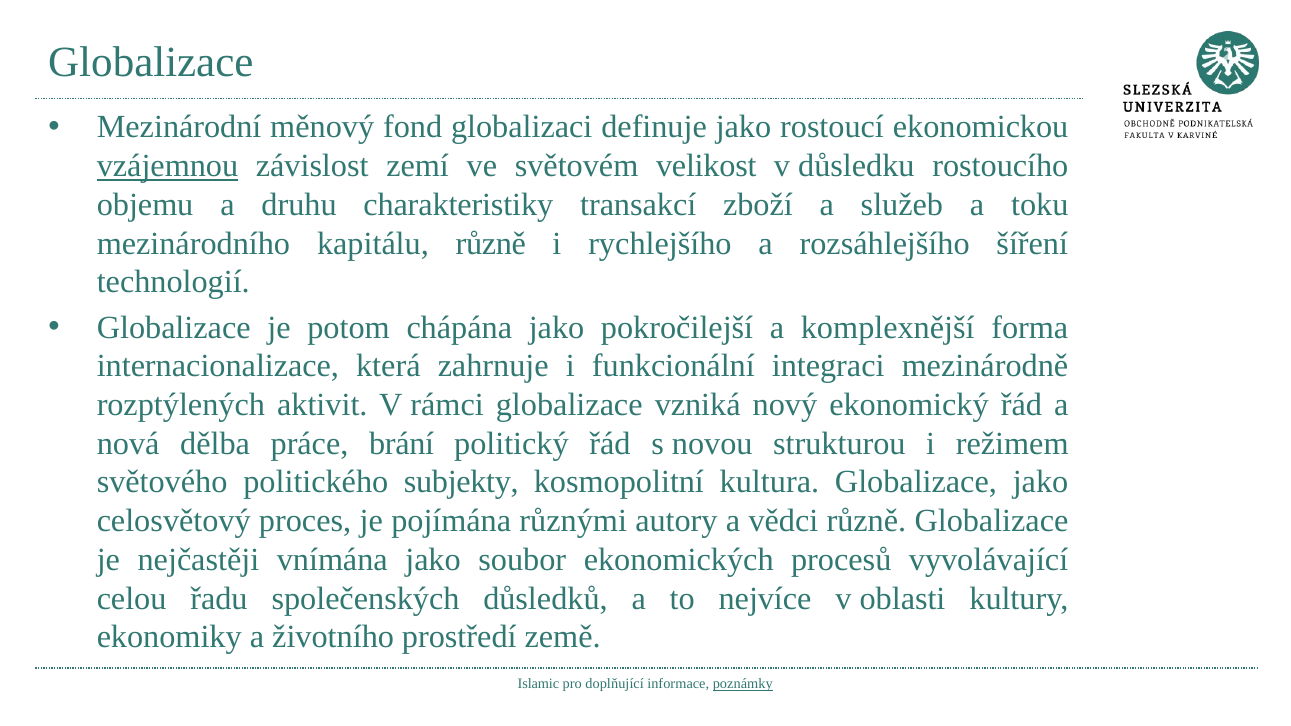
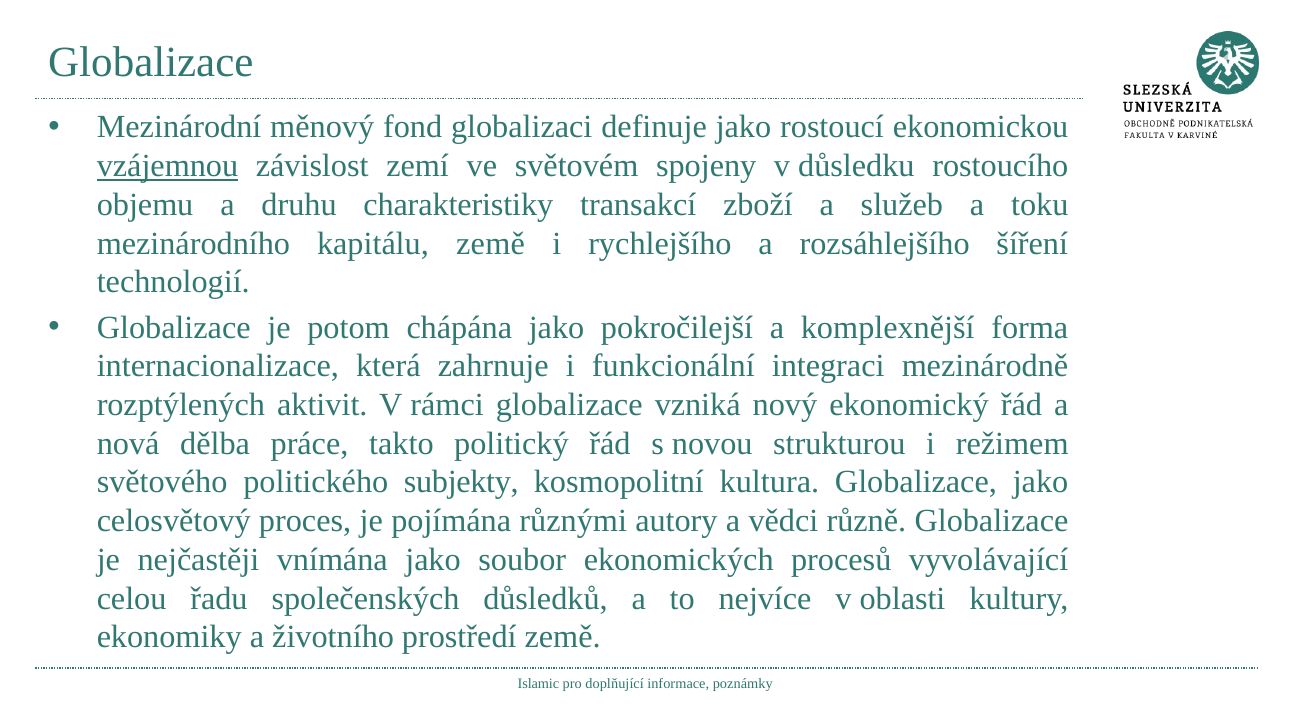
velikost: velikost -> spojeny
kapitálu různě: různě -> země
brání: brání -> takto
poznámky underline: present -> none
